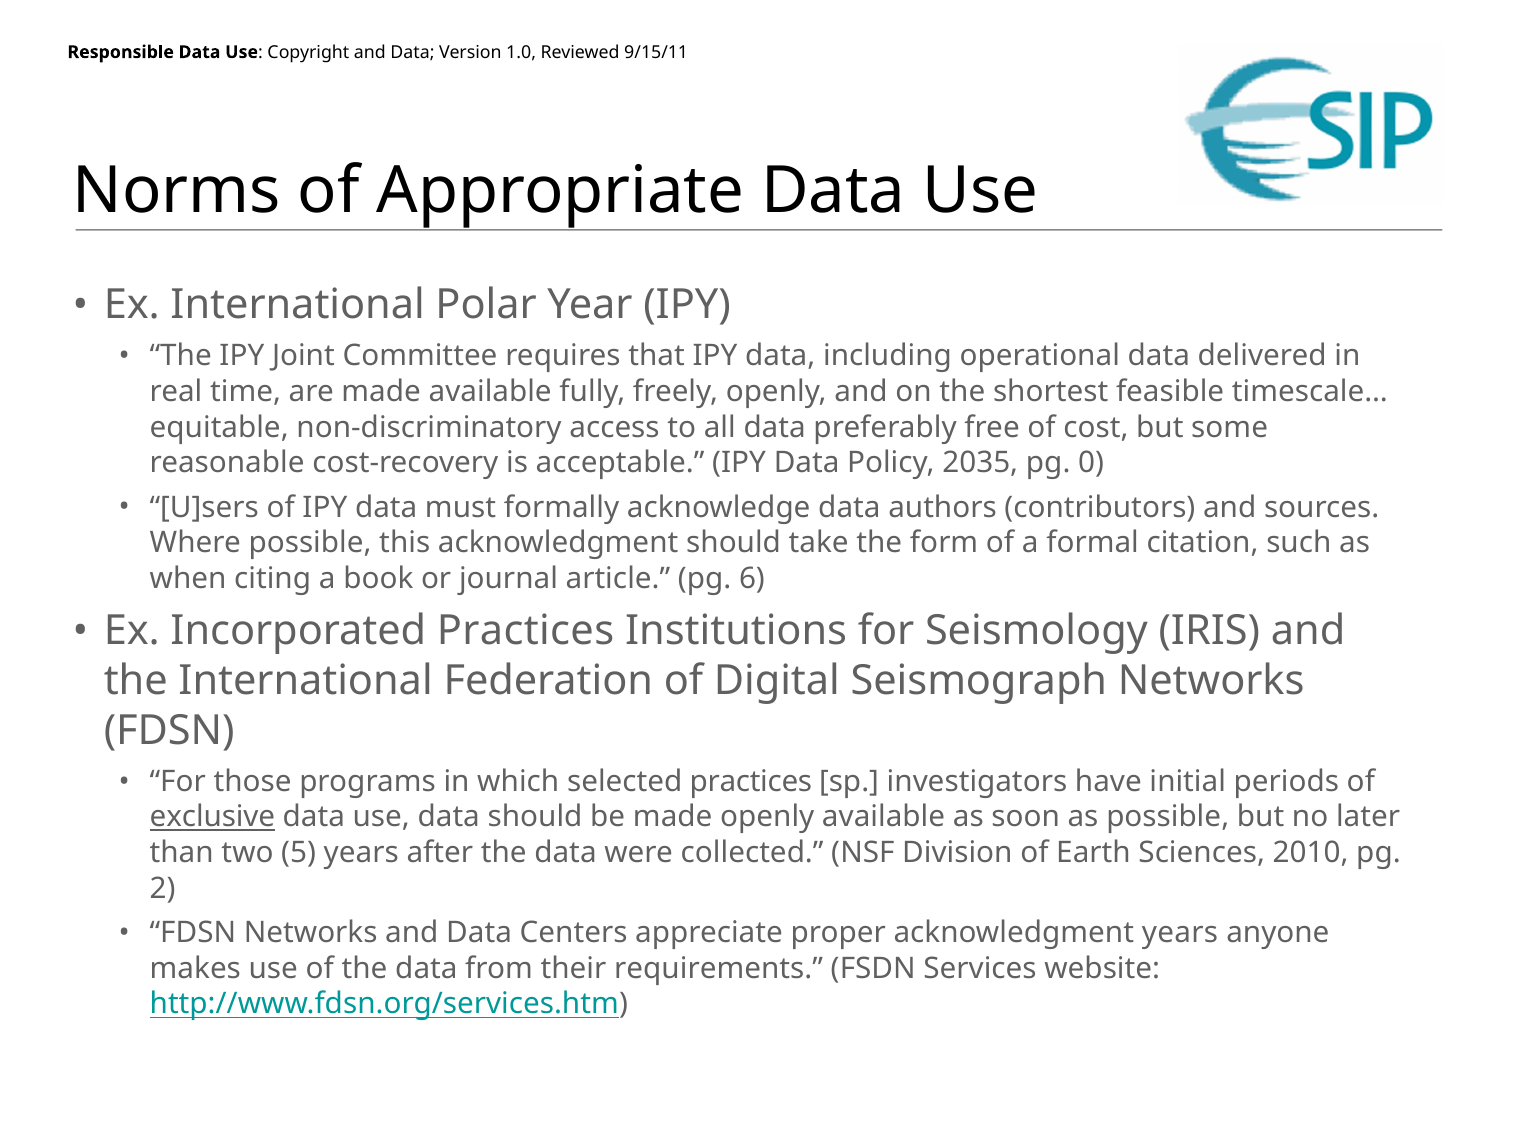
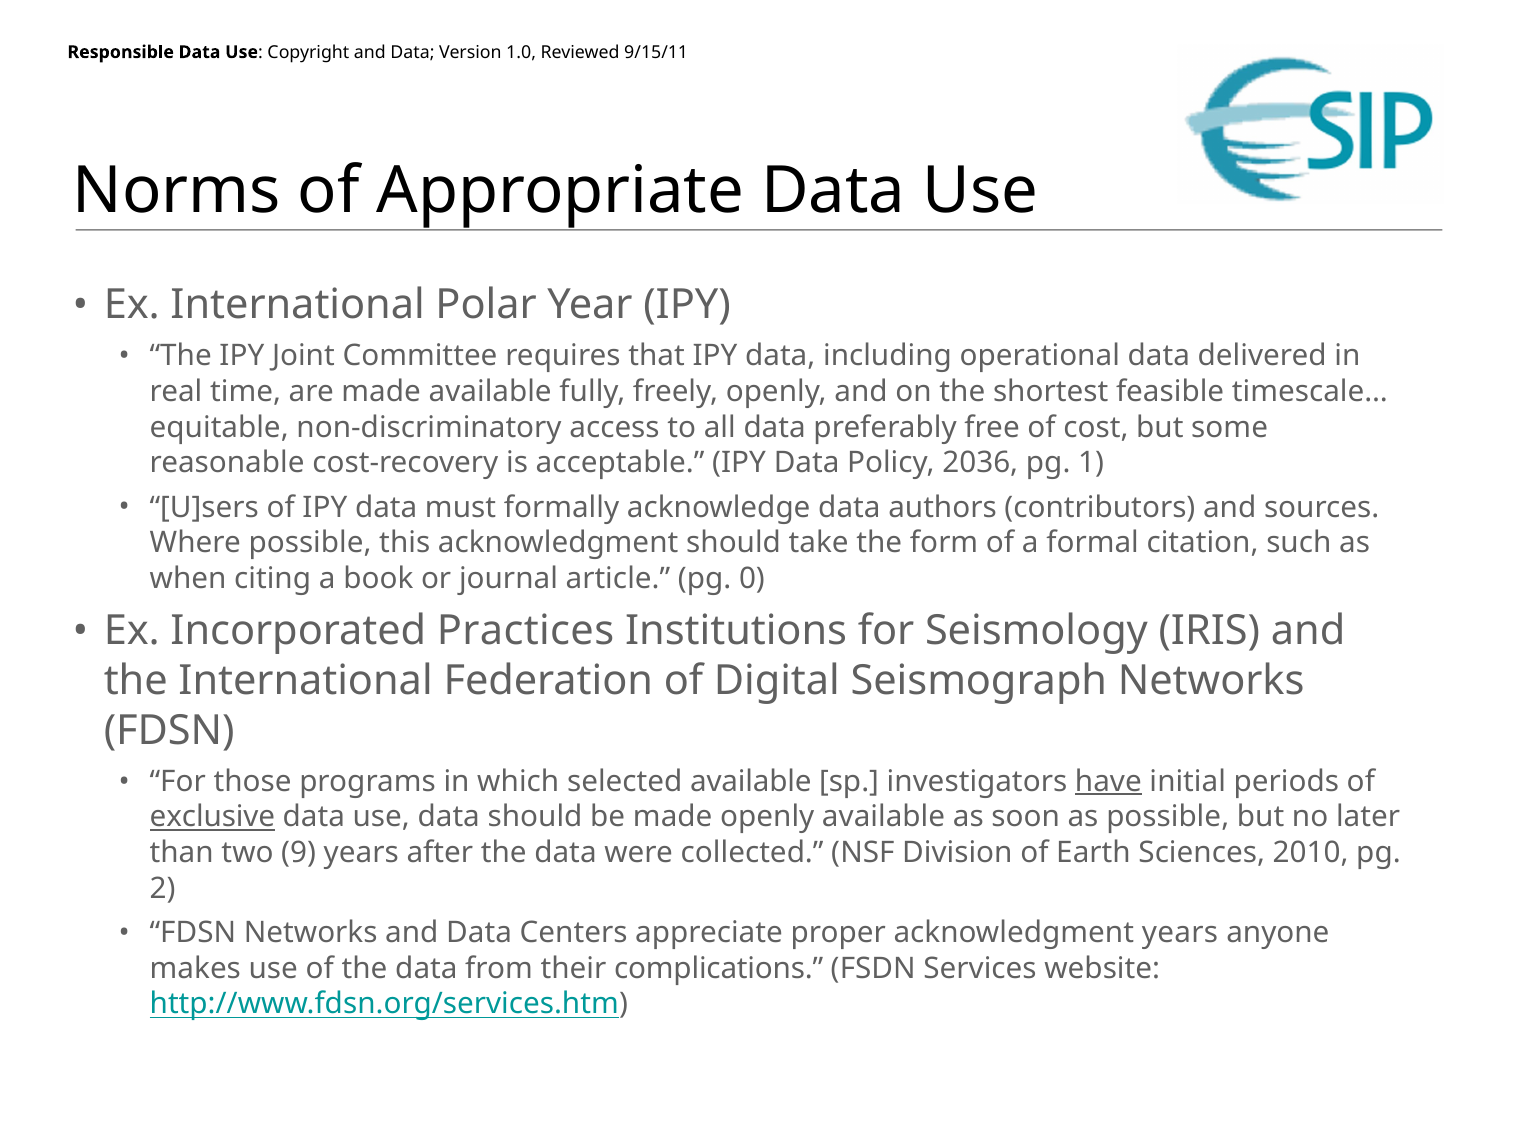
2035: 2035 -> 2036
0: 0 -> 1
6: 6 -> 0
selected practices: practices -> available
have underline: none -> present
5: 5 -> 9
requirements: requirements -> complications
